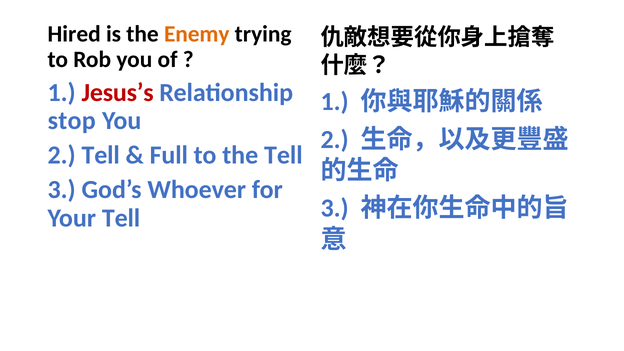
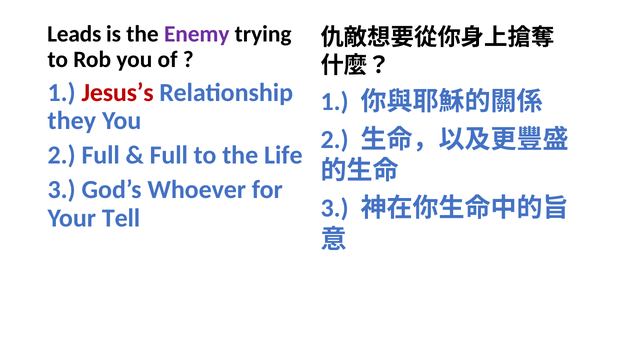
Hired: Hired -> Leads
Enemy colour: orange -> purple
stop: stop -> they
2 Tell: Tell -> Full
the Tell: Tell -> Life
